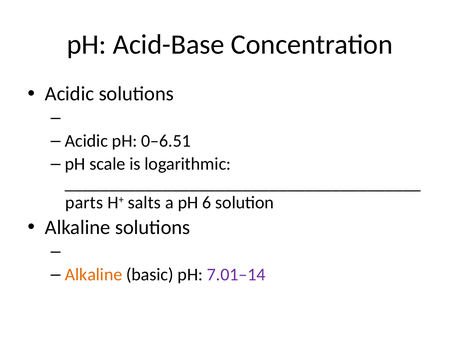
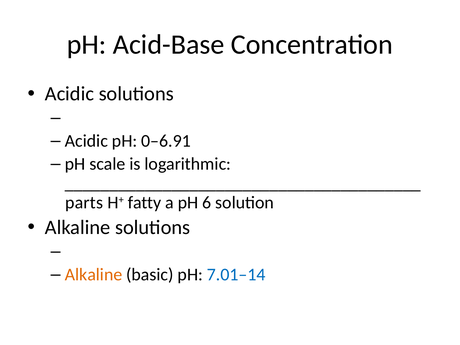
0–6.51: 0–6.51 -> 0–6.91
salts: salts -> fatty
7.01–14 colour: purple -> blue
